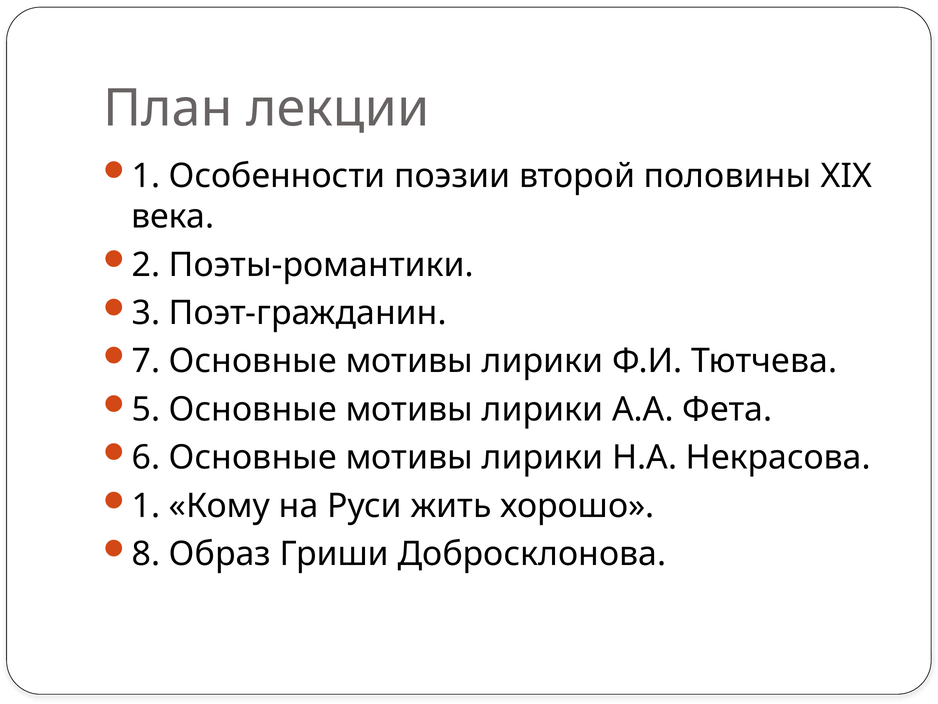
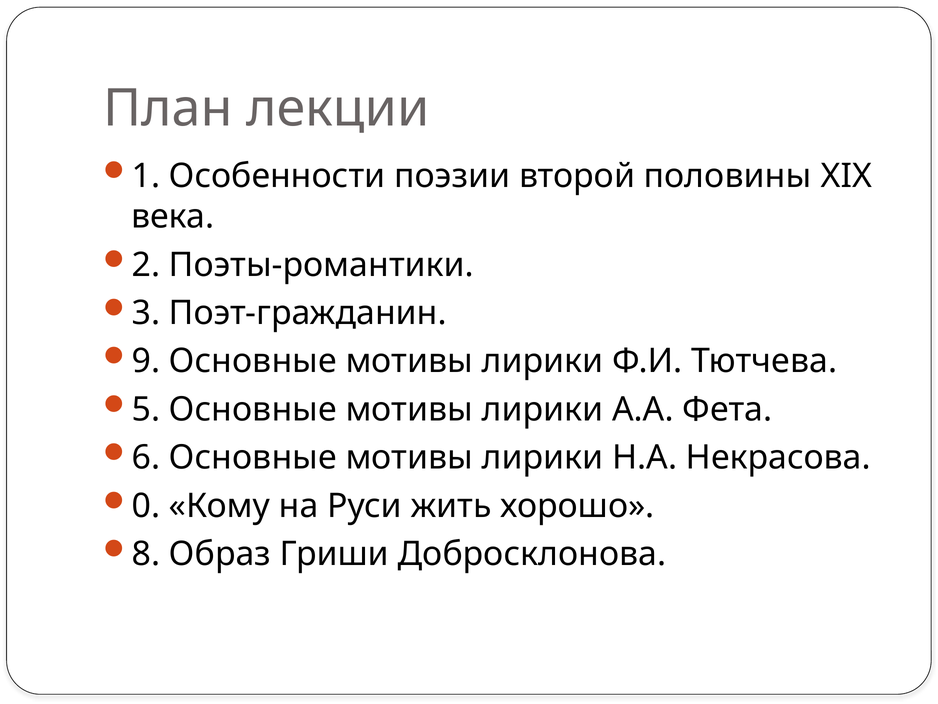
7: 7 -> 9
1 at (146, 506): 1 -> 0
